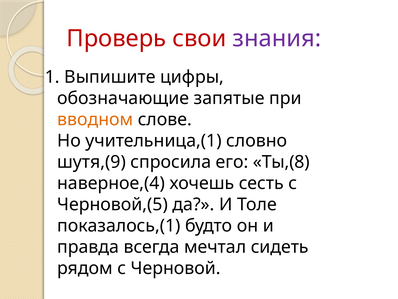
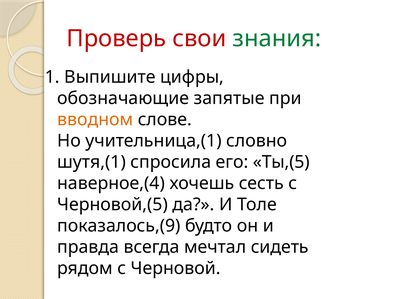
знания colour: purple -> green
шутя,(9: шутя,(9 -> шутя,(1
Ты,(8: Ты,(8 -> Ты,(5
показалось,(1: показалось,(1 -> показалось,(9
